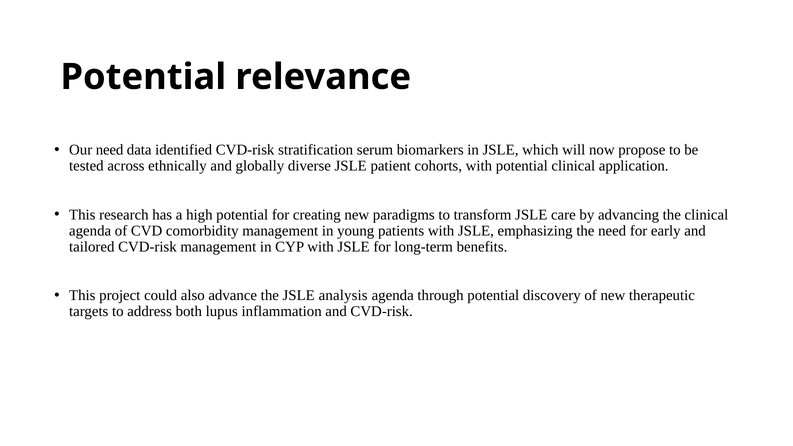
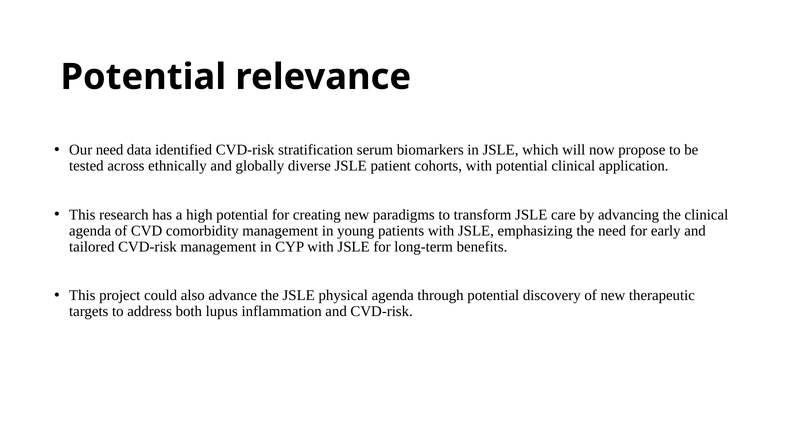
analysis: analysis -> physical
